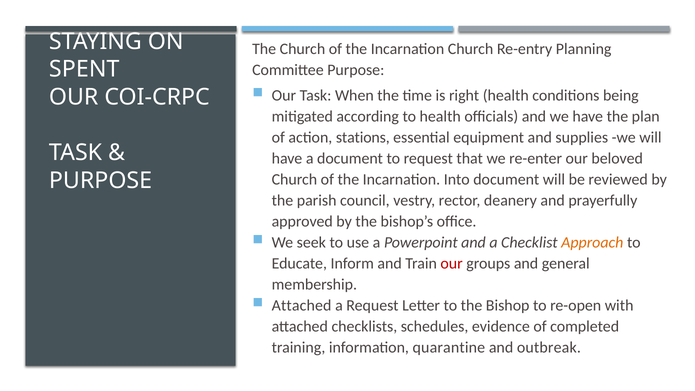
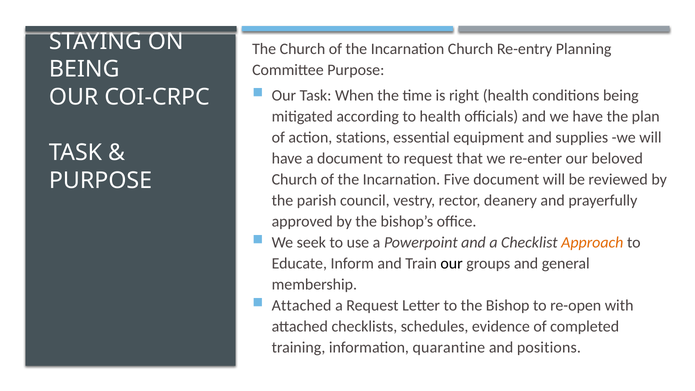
SPENT at (84, 69): SPENT -> BEING
Into: Into -> Five
our at (452, 264) colour: red -> black
outbreak: outbreak -> positions
